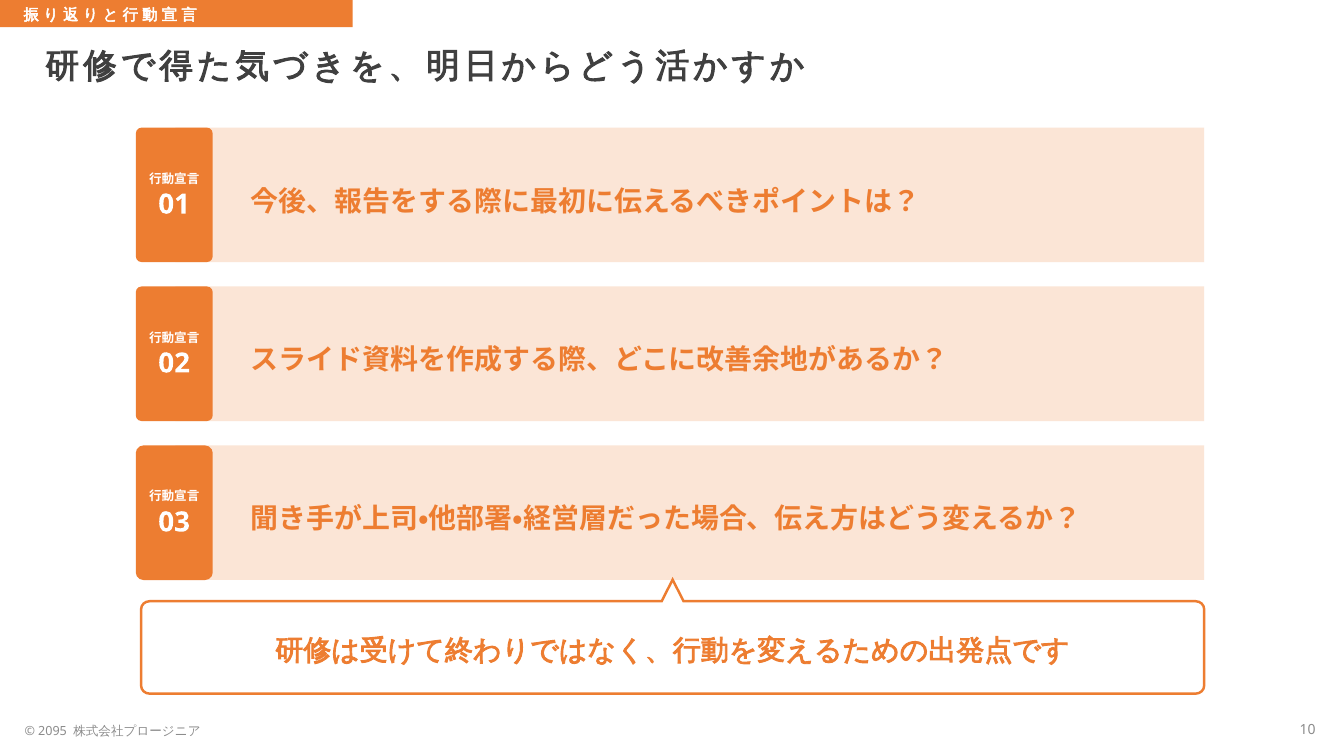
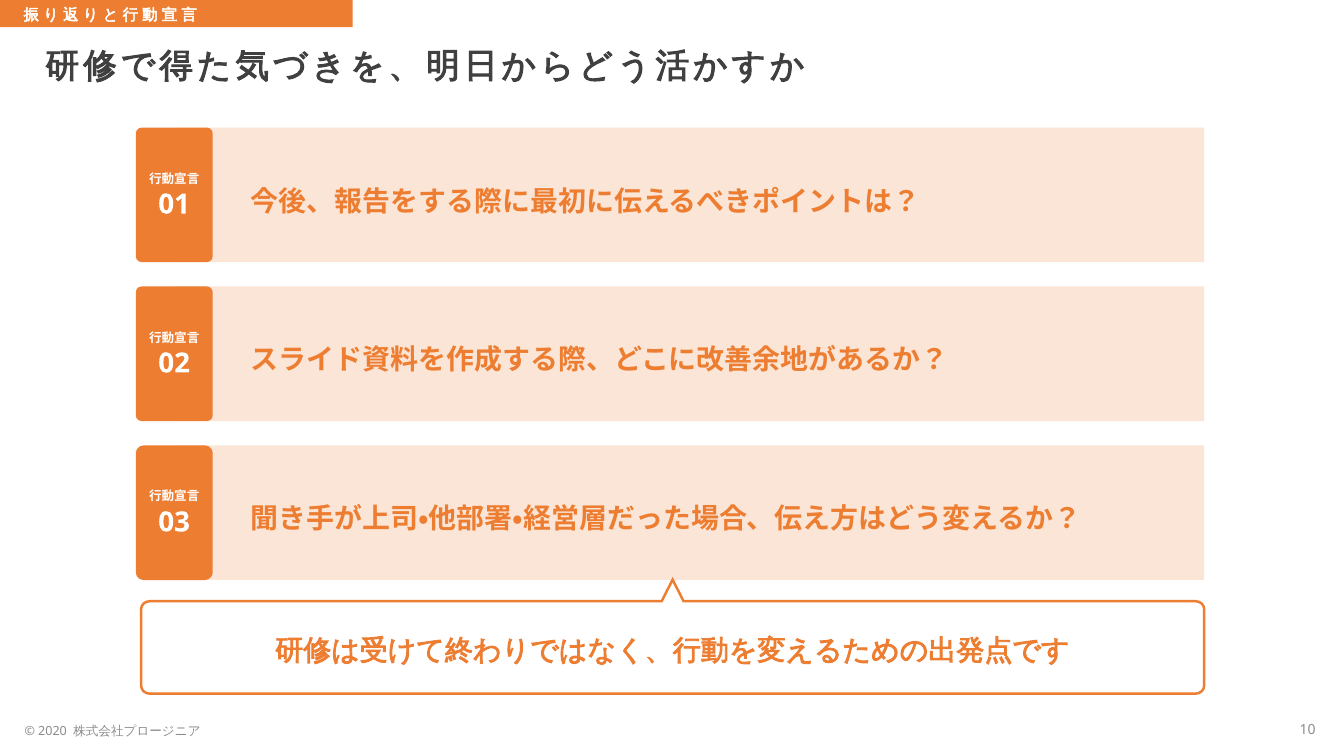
2095: 2095 -> 2020
